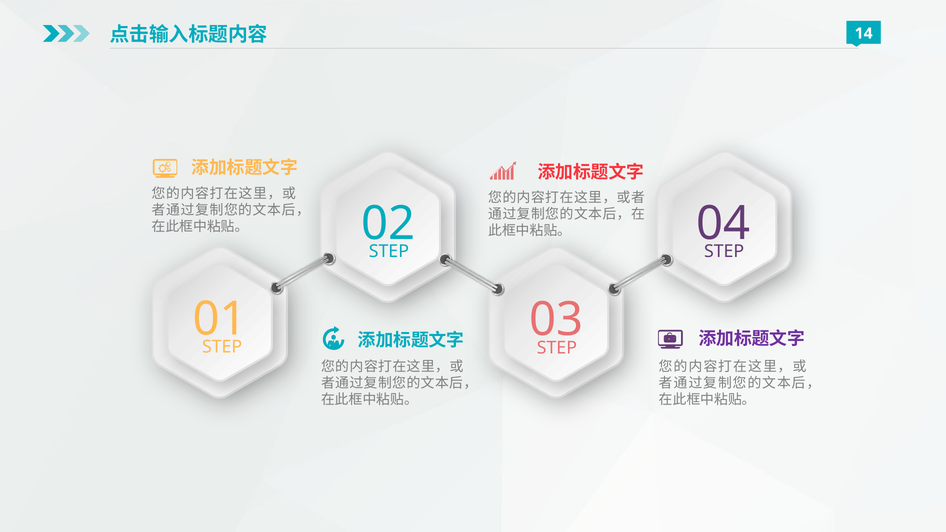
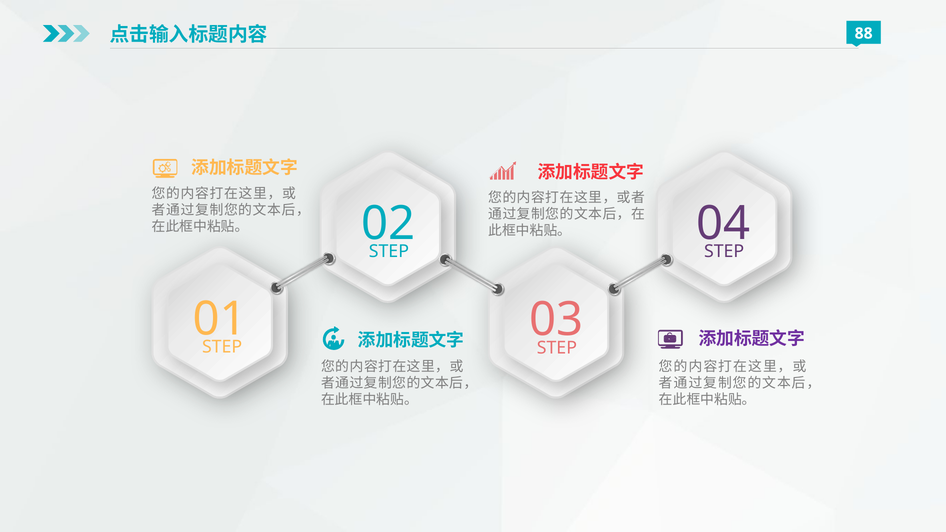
14: 14 -> 88
